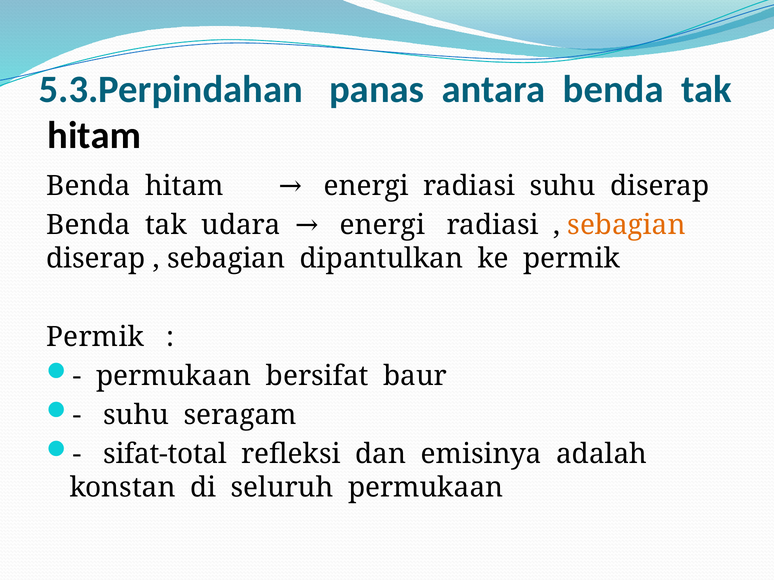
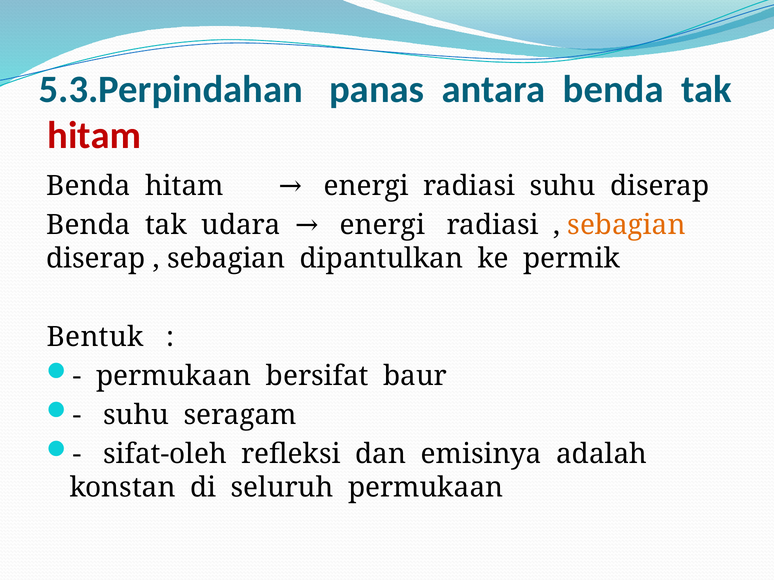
hitam at (94, 136) colour: black -> red
Permik at (95, 337): Permik -> Bentuk
sifat-total: sifat-total -> sifat-oleh
